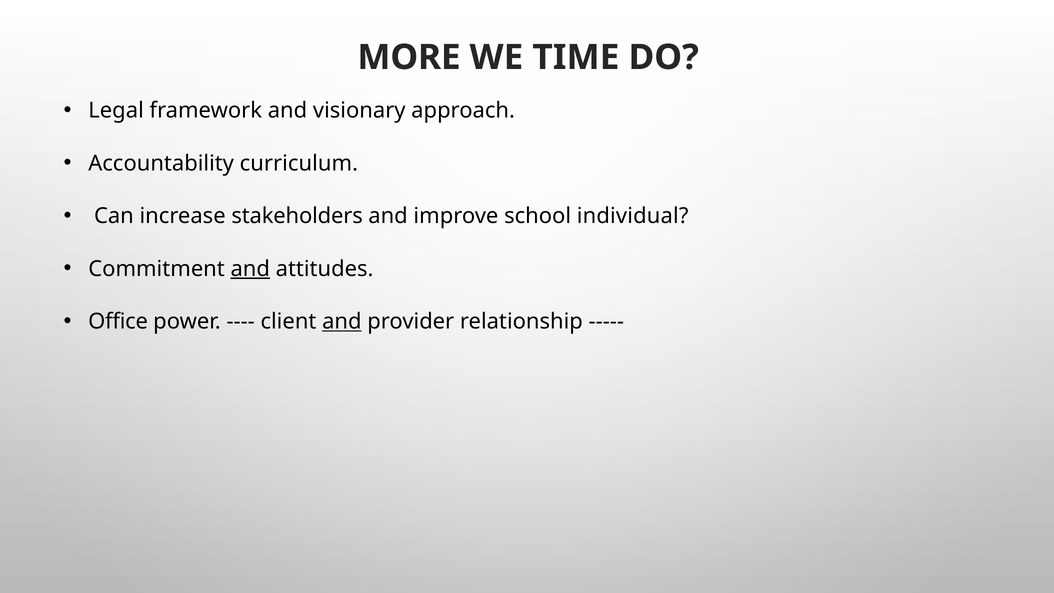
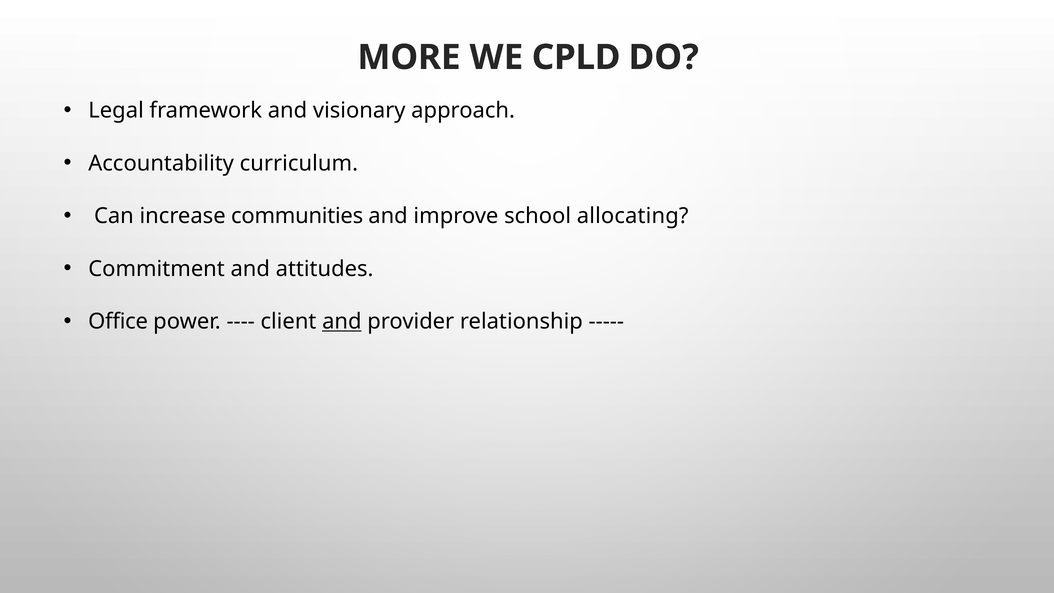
TIME: TIME -> CPLD
stakeholders: stakeholders -> communities
individual: individual -> allocating
and at (250, 269) underline: present -> none
